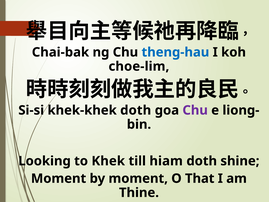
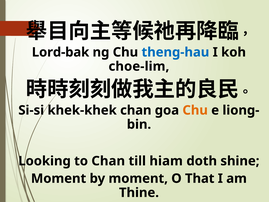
Chai-bak: Chai-bak -> Lord-bak
khek-khek doth: doth -> chan
Chu at (195, 110) colour: purple -> orange
to Khek: Khek -> Chan
